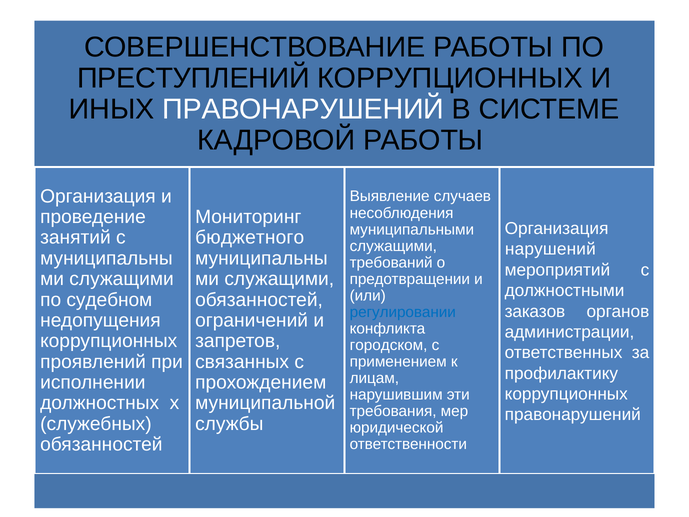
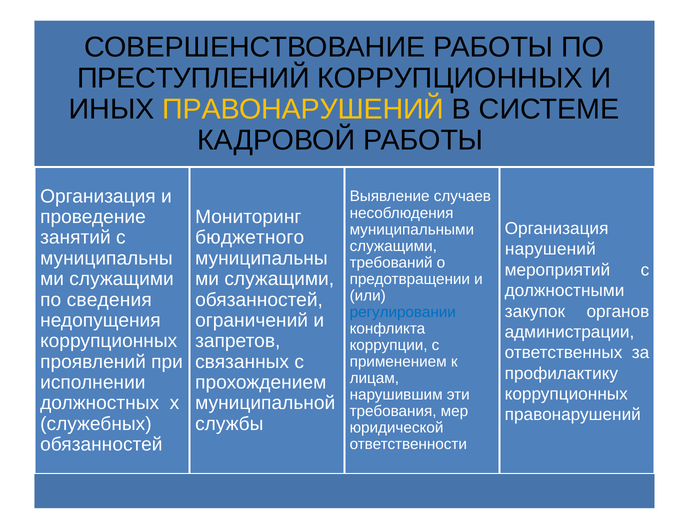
ПРАВОНАРУШЕНИЙ at (303, 109) colour: white -> yellow
судебном: судебном -> сведения
заказов: заказов -> закупок
городском: городском -> коррупции
